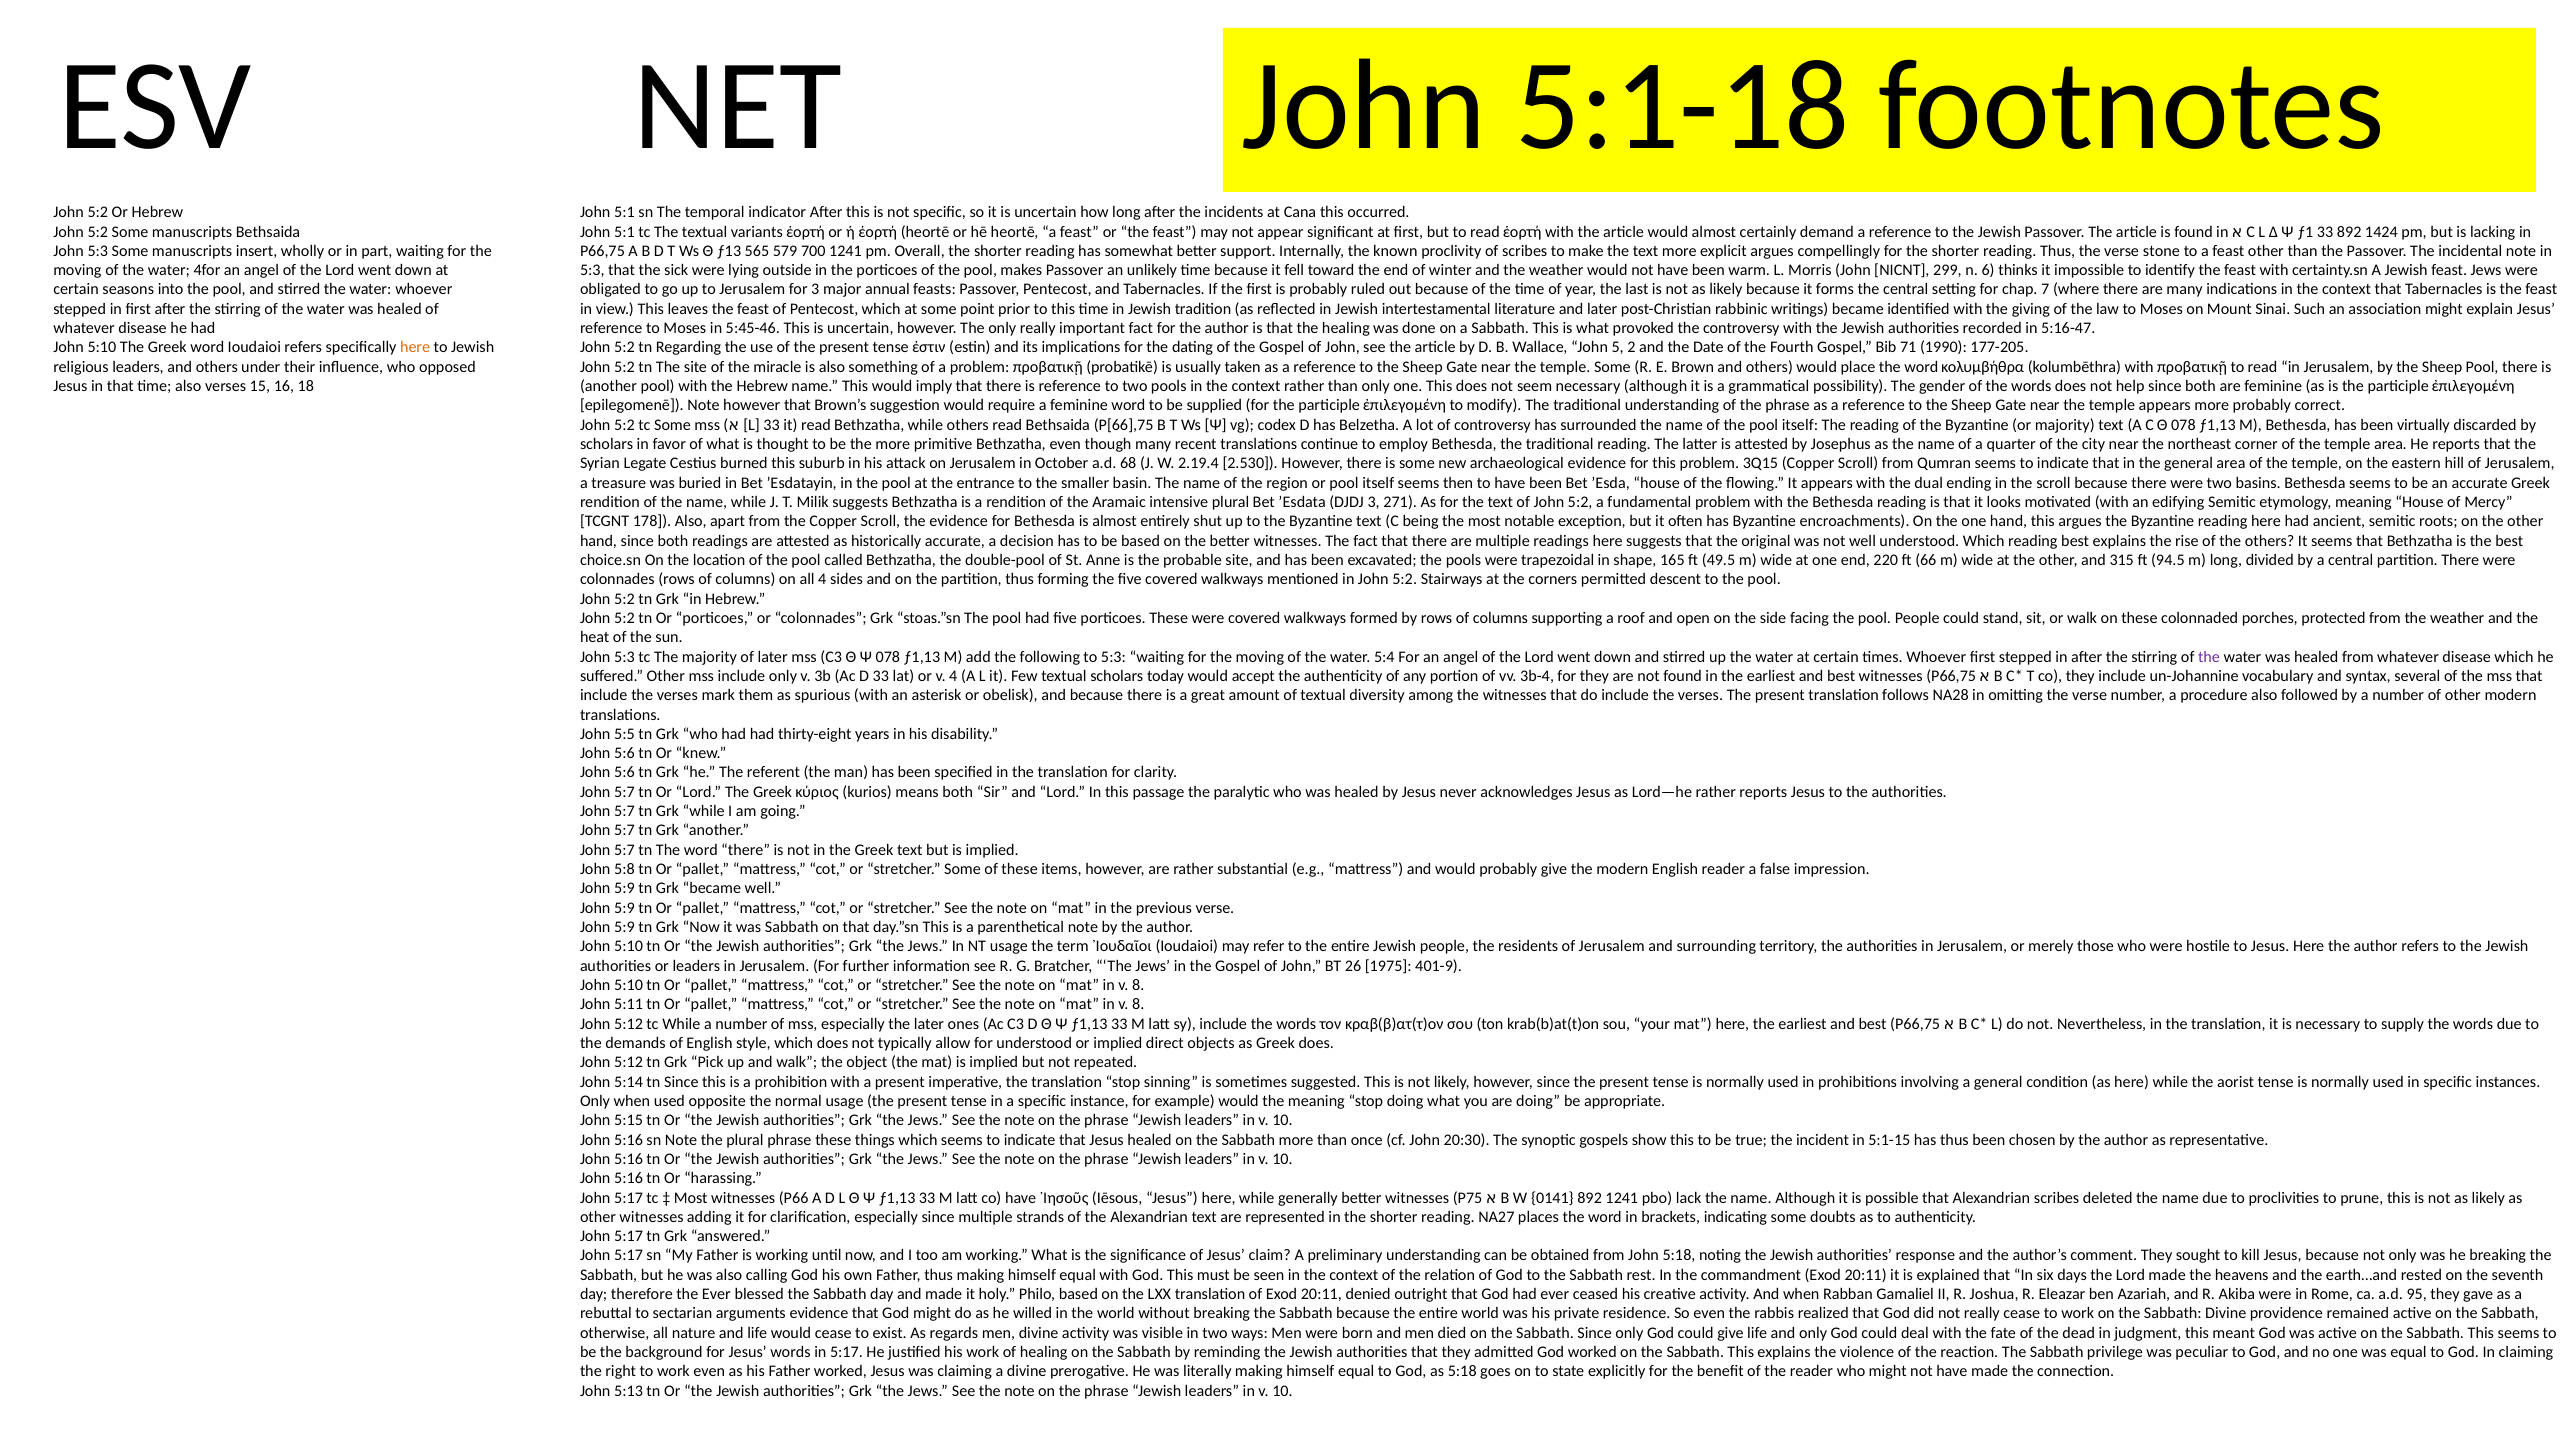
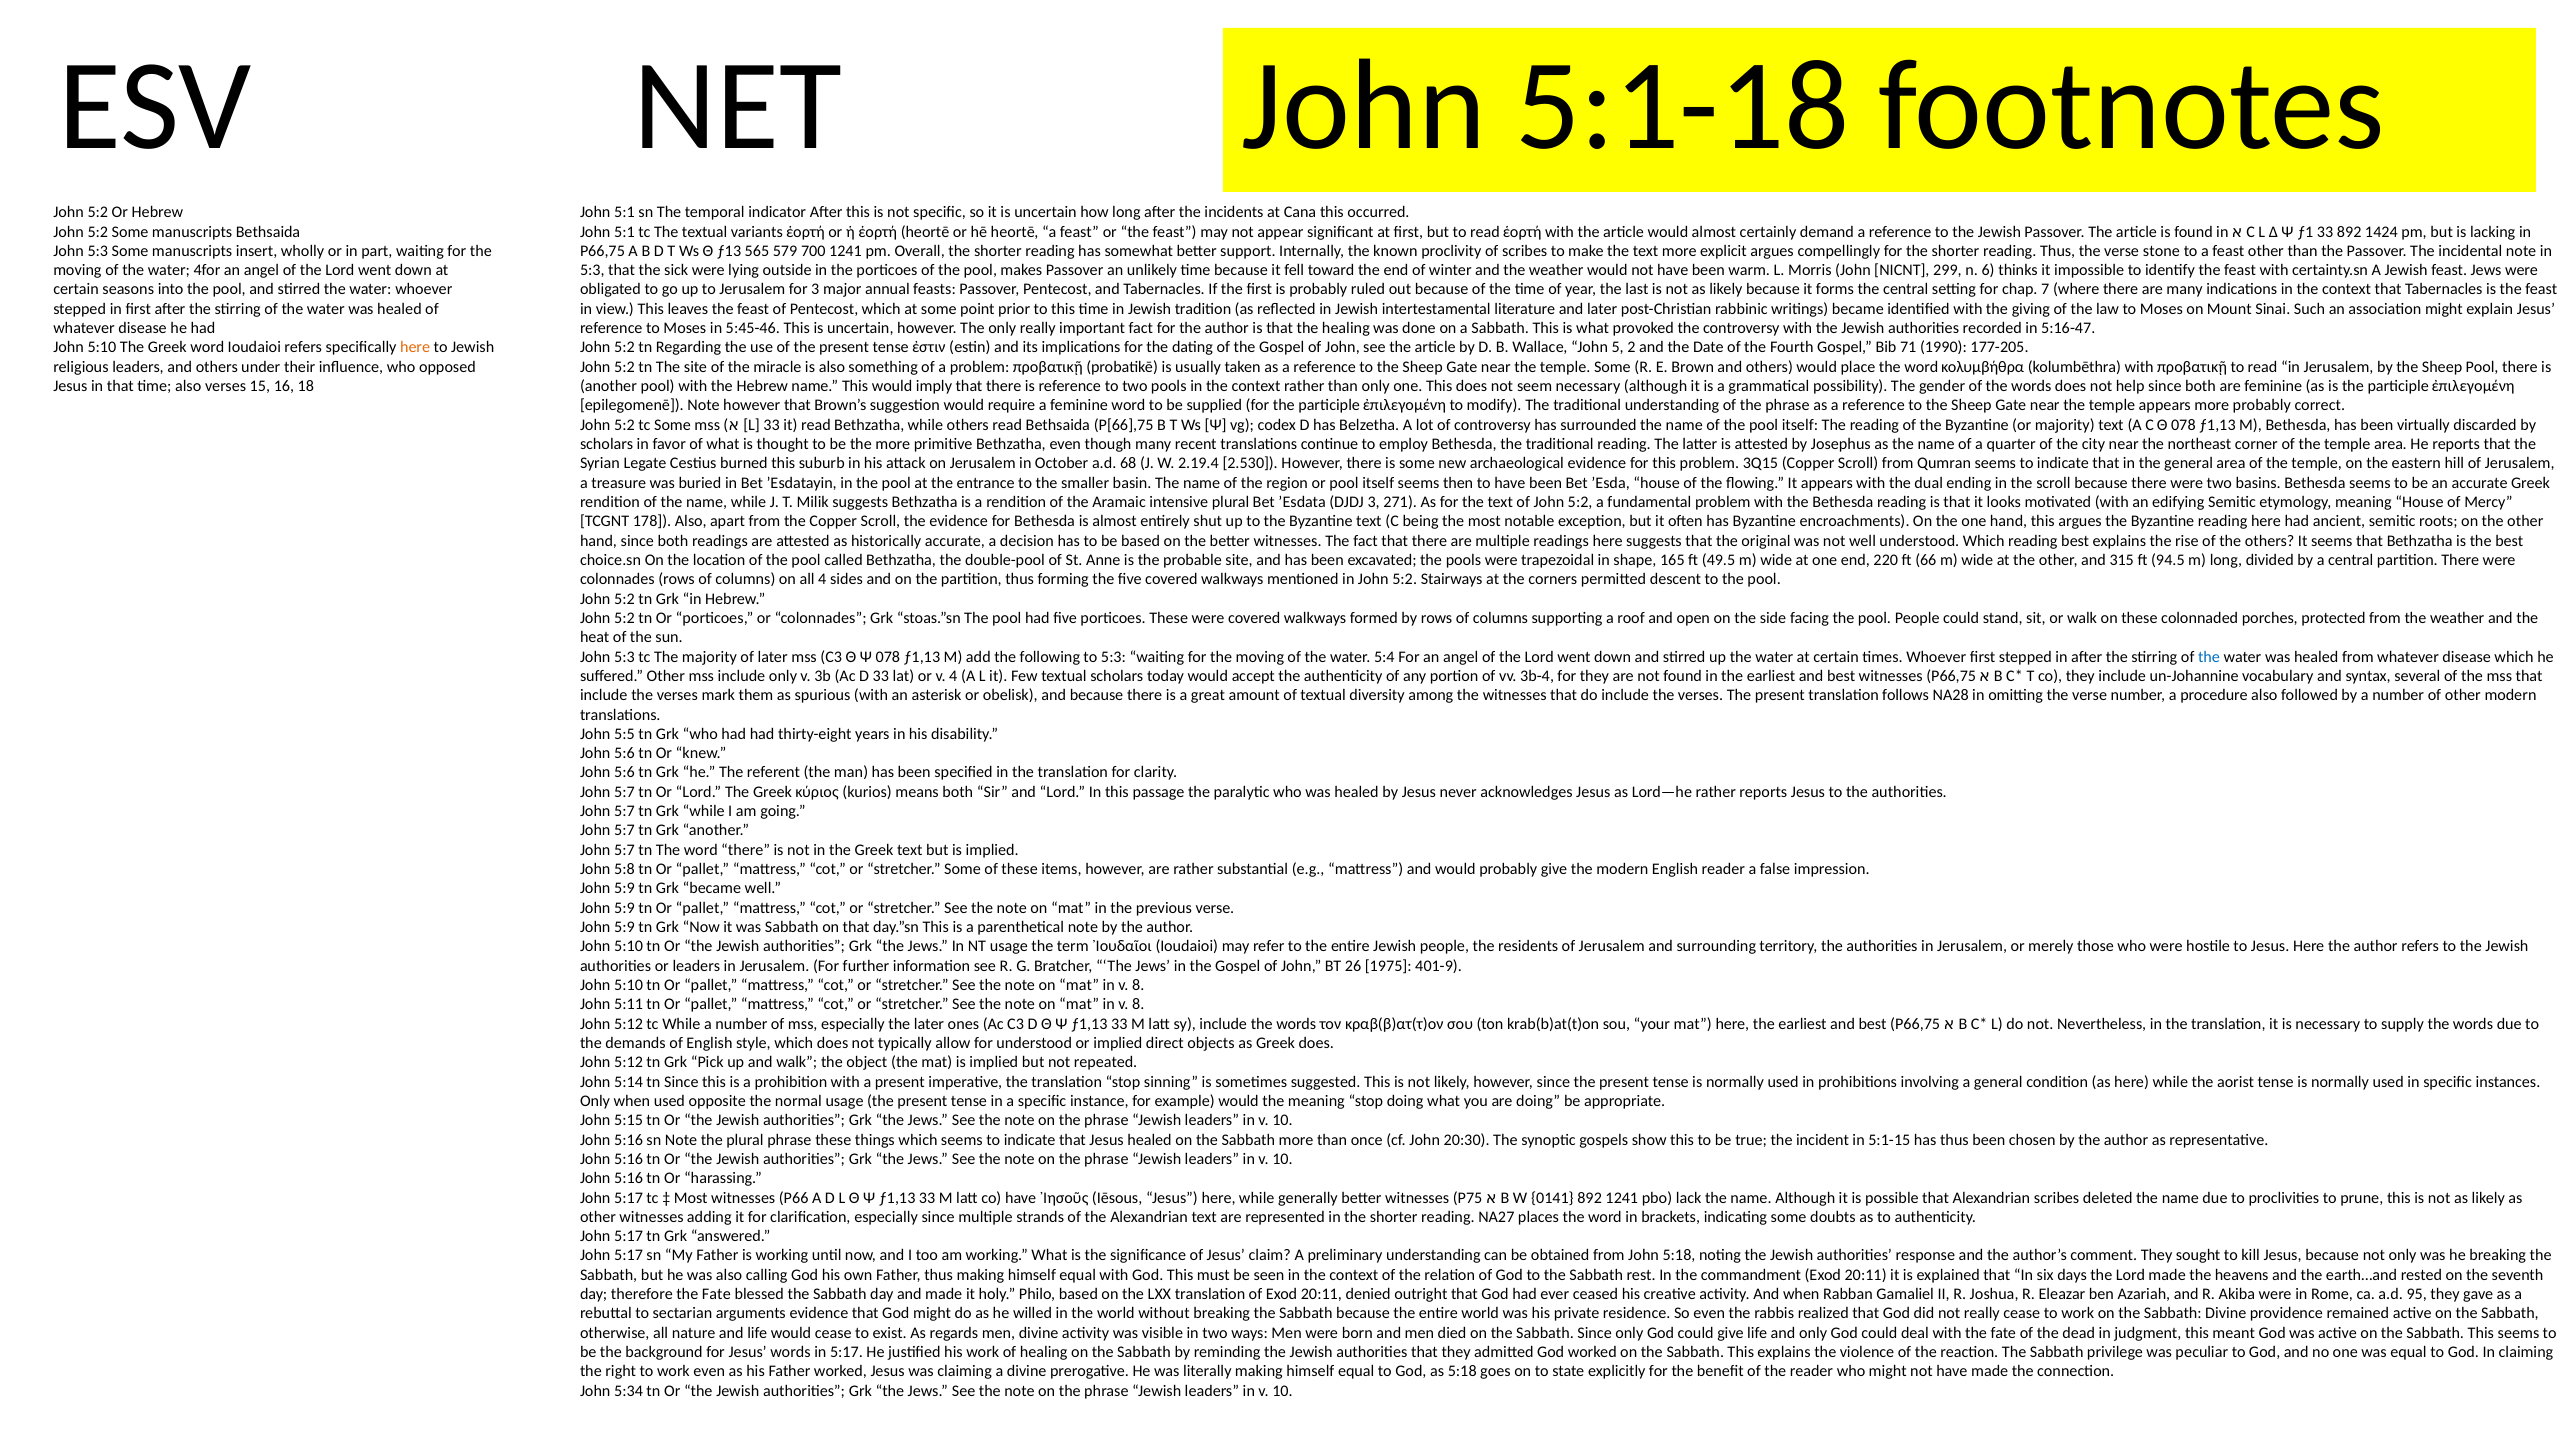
the at (2209, 657) colour: purple -> blue
therefore the Ever: Ever -> Fate
5:13: 5:13 -> 5:34
